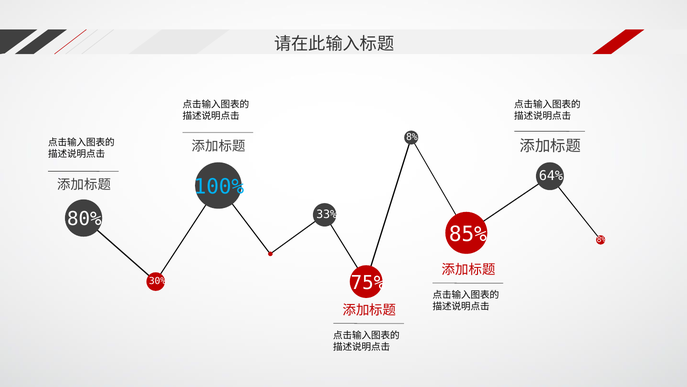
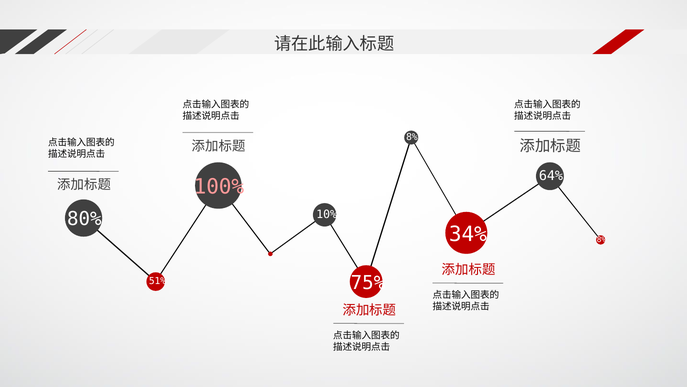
100% colour: light blue -> pink
33%: 33% -> 10%
85%: 85% -> 34%
30%: 30% -> 51%
